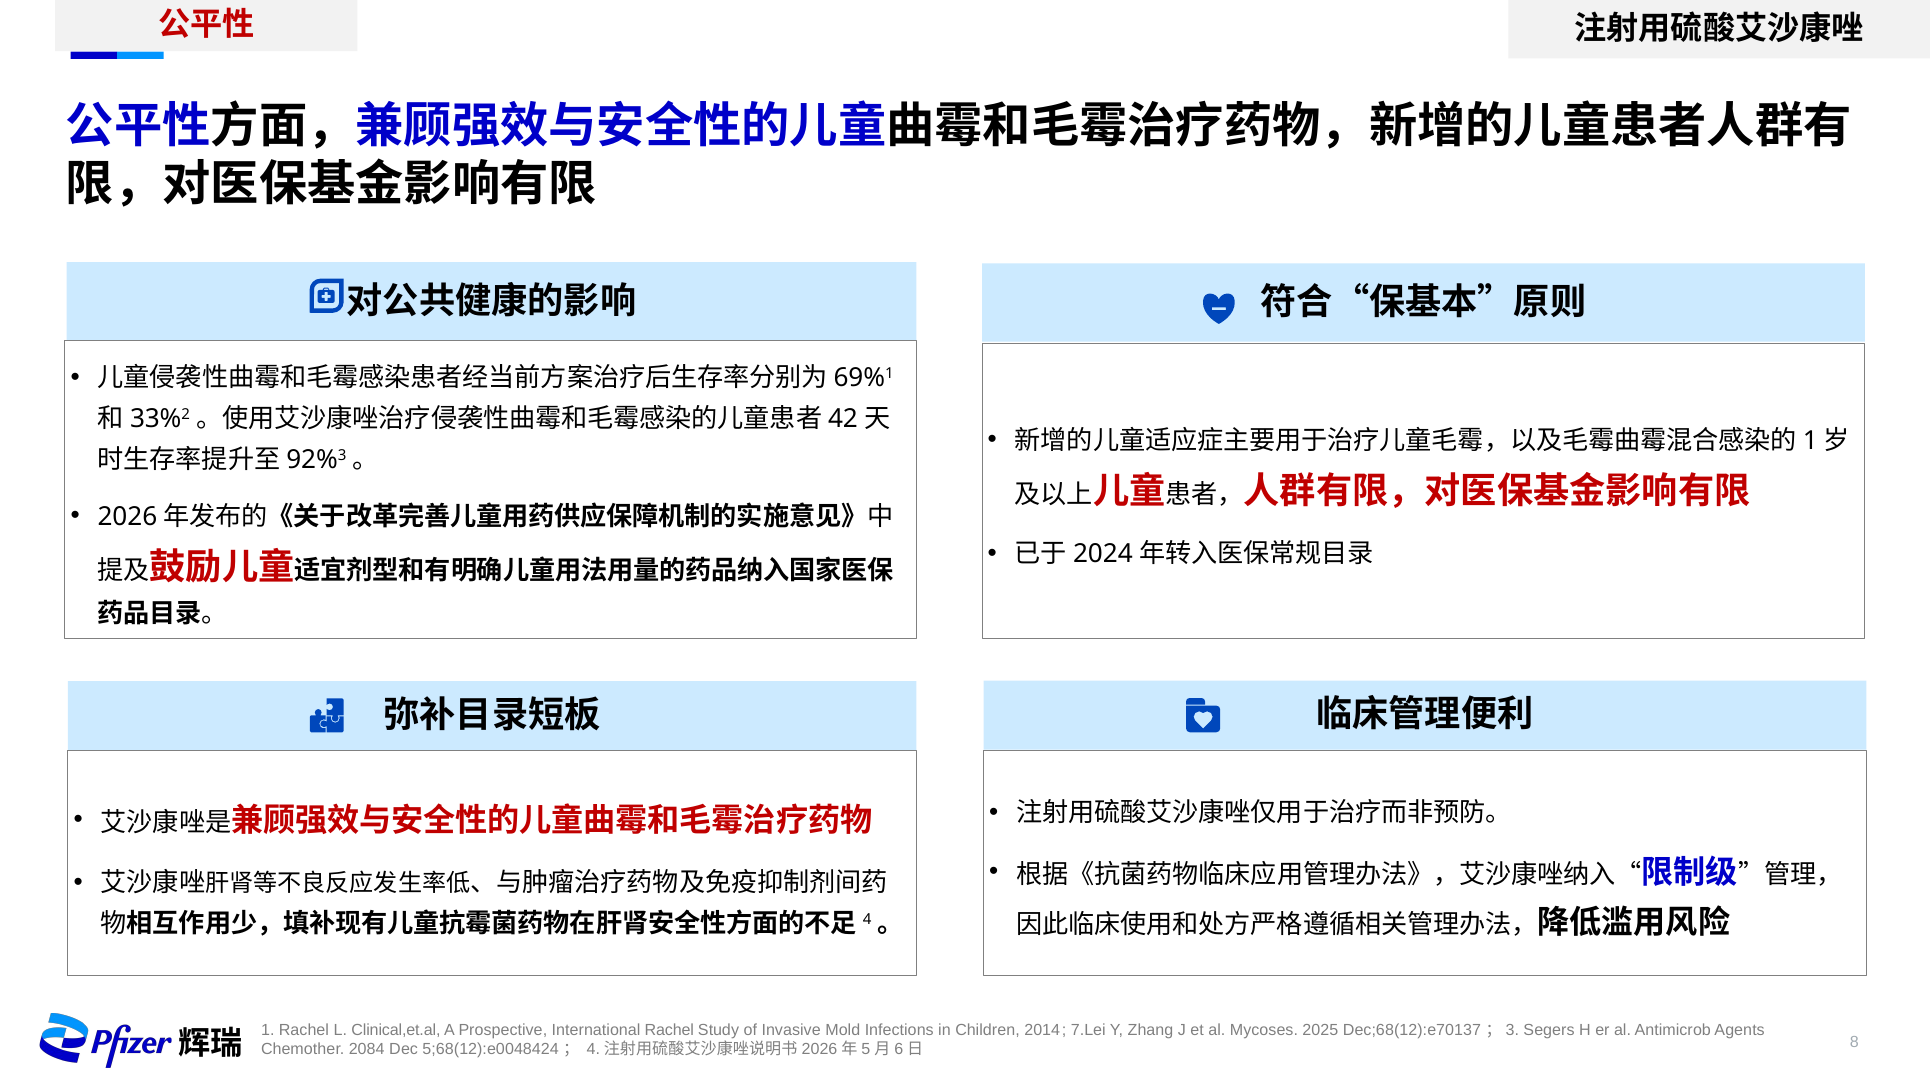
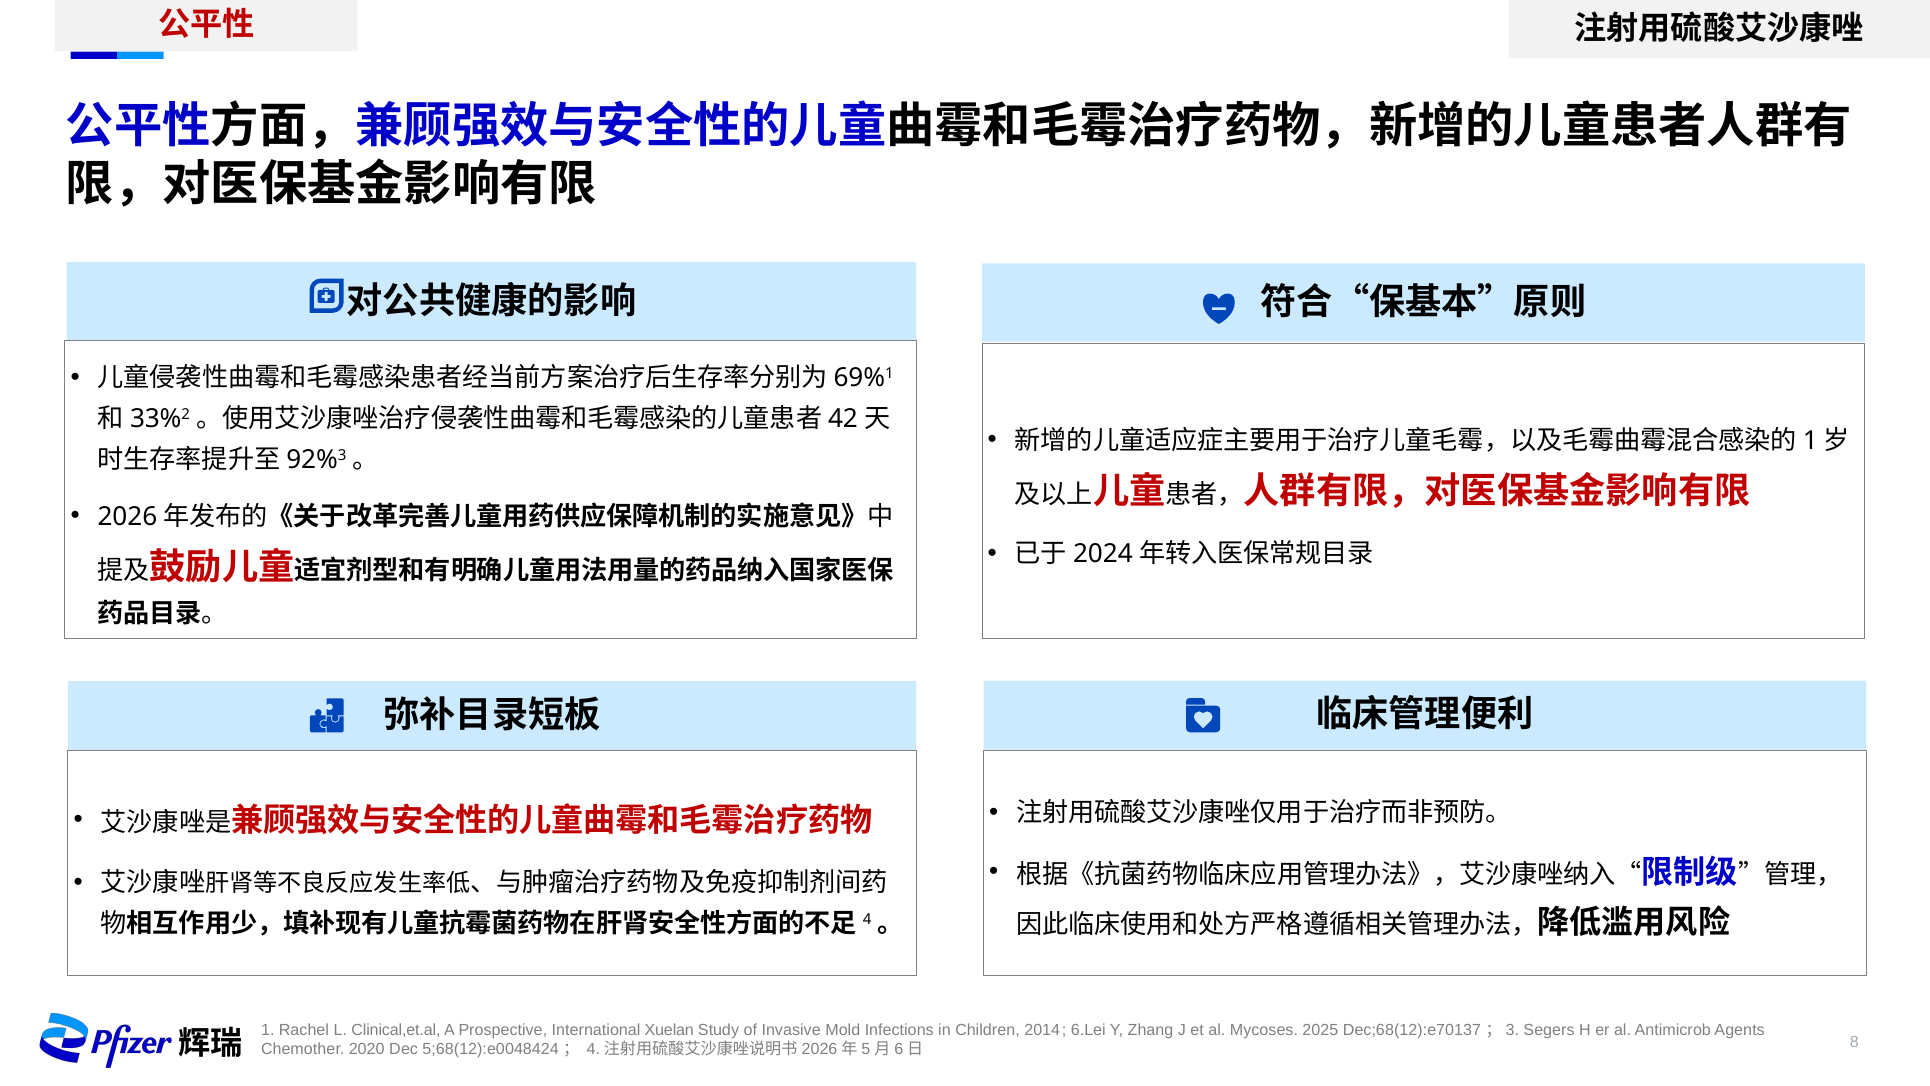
International Rachel: Rachel -> Xuelan
7.Lei: 7.Lei -> 6.Lei
2084: 2084 -> 2020
